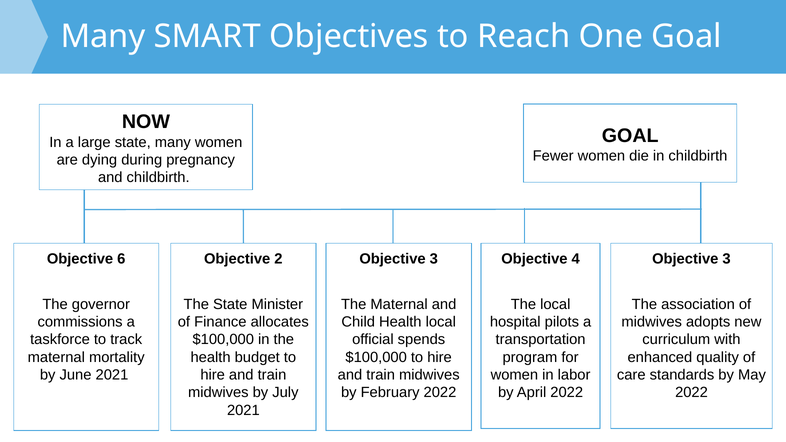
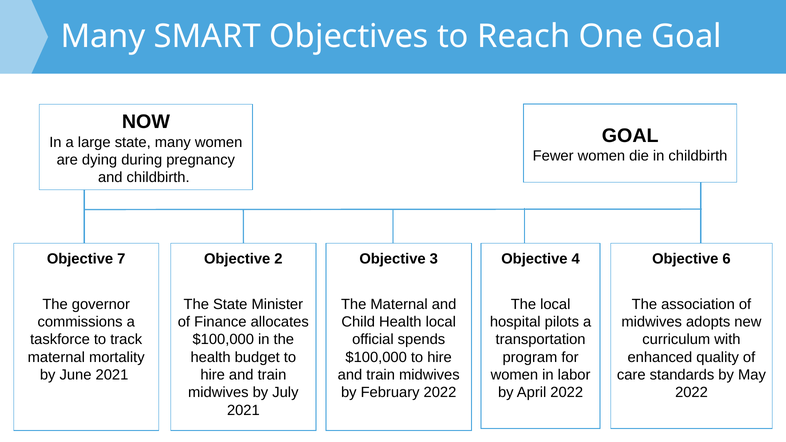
6: 6 -> 7
3 at (727, 259): 3 -> 6
